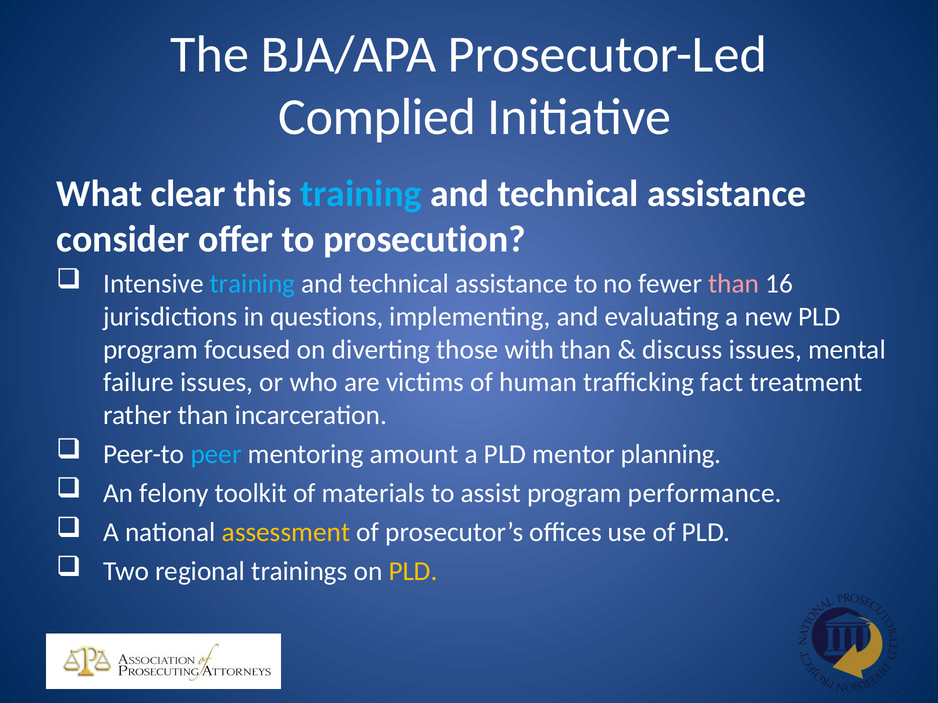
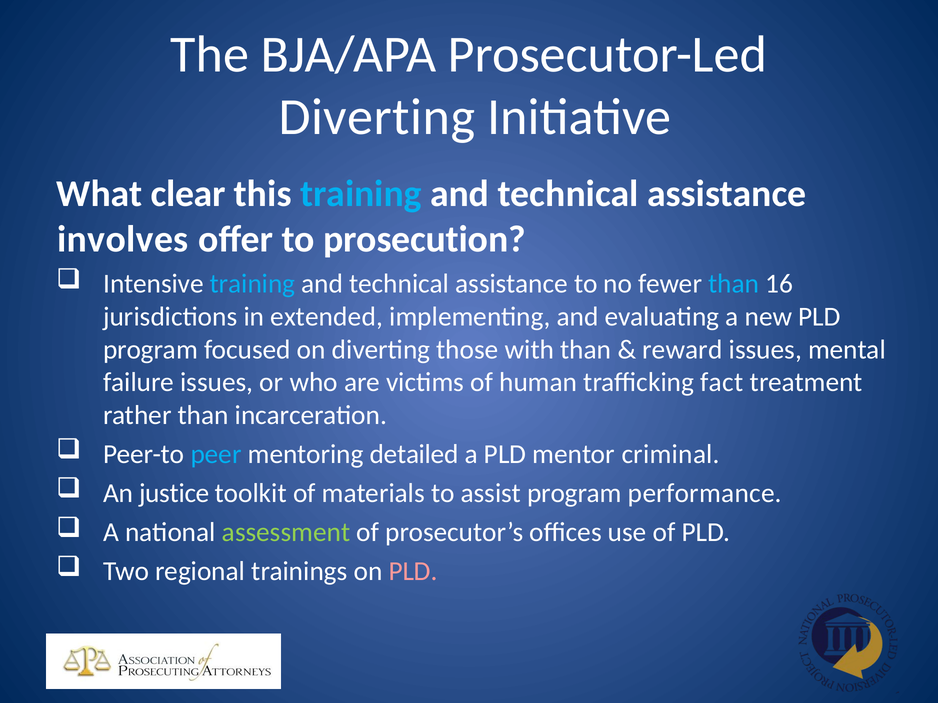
Complied at (377, 117): Complied -> Diverting
consider: consider -> involves
than at (734, 284) colour: pink -> light blue
questions: questions -> extended
discuss: discuss -> reward
amount: amount -> detailed
planning: planning -> criminal
felony: felony -> justice
assessment colour: yellow -> light green
PLD at (413, 572) colour: yellow -> pink
